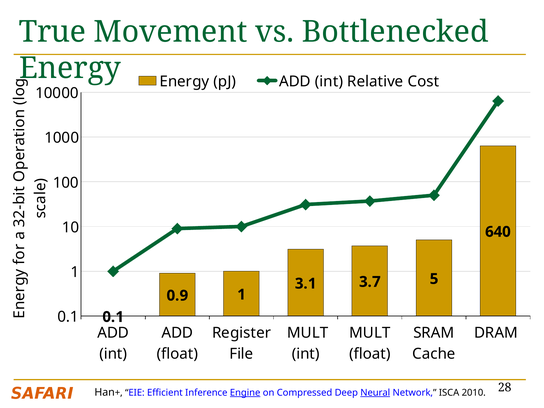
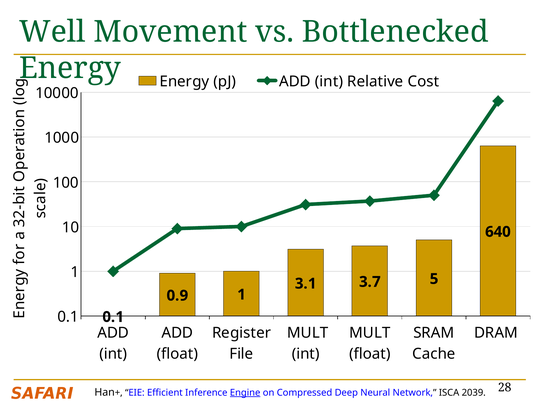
True: True -> Well
Neural underline: present -> none
2010: 2010 -> 2039
